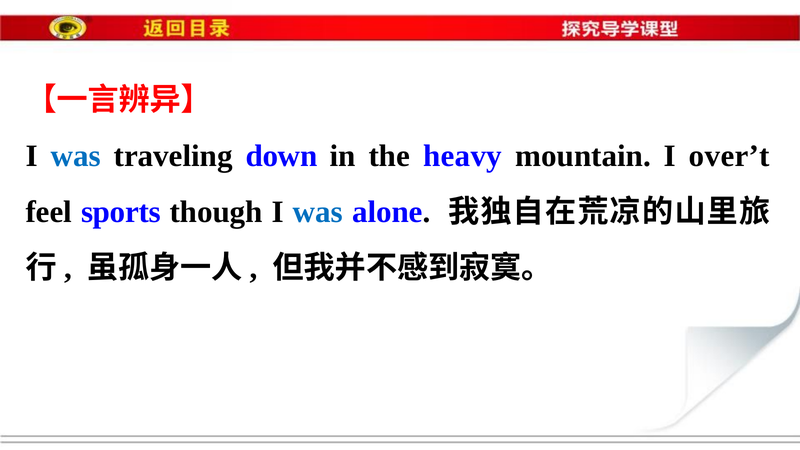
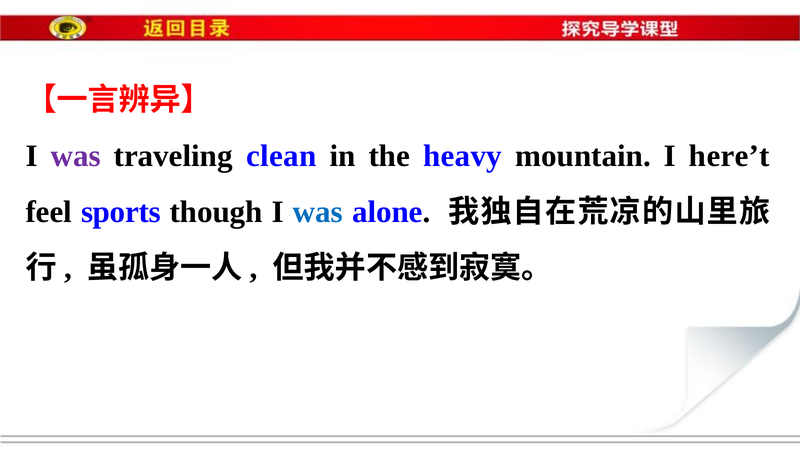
was at (76, 156) colour: blue -> purple
down: down -> clean
over’t: over’t -> here’t
